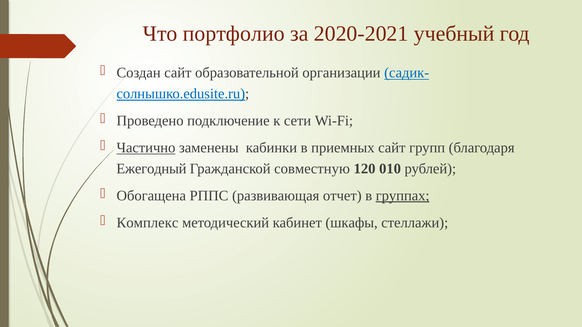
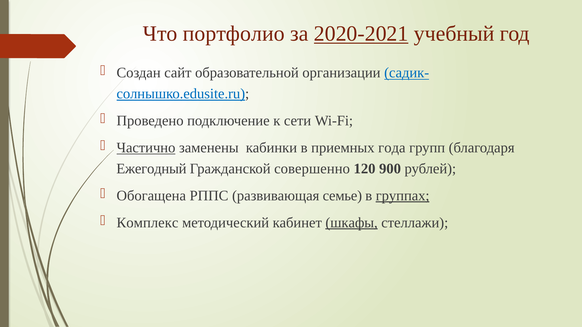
2020-2021 underline: none -> present
приемных сайт: сайт -> года
совместную: совместную -> совершенно
010: 010 -> 900
отчет: отчет -> семье
шкафы underline: none -> present
